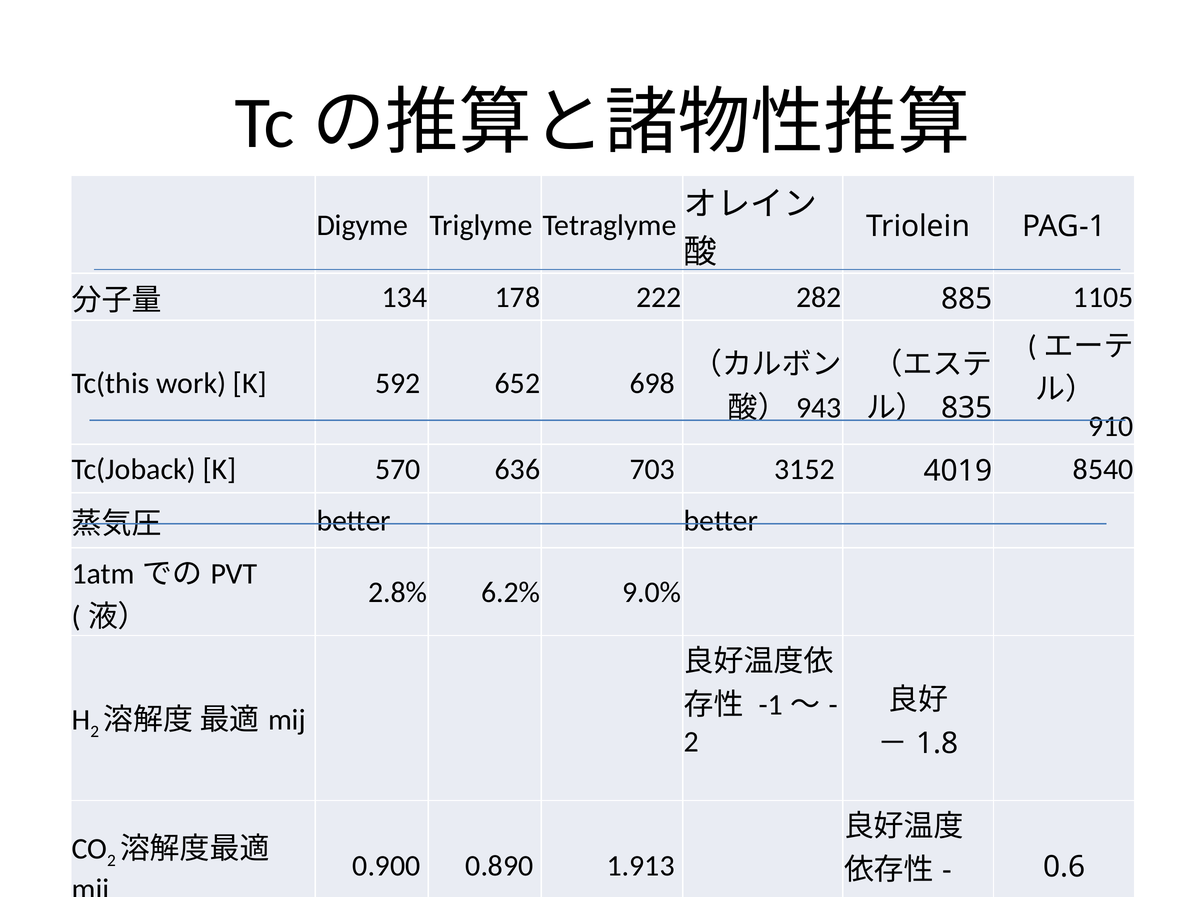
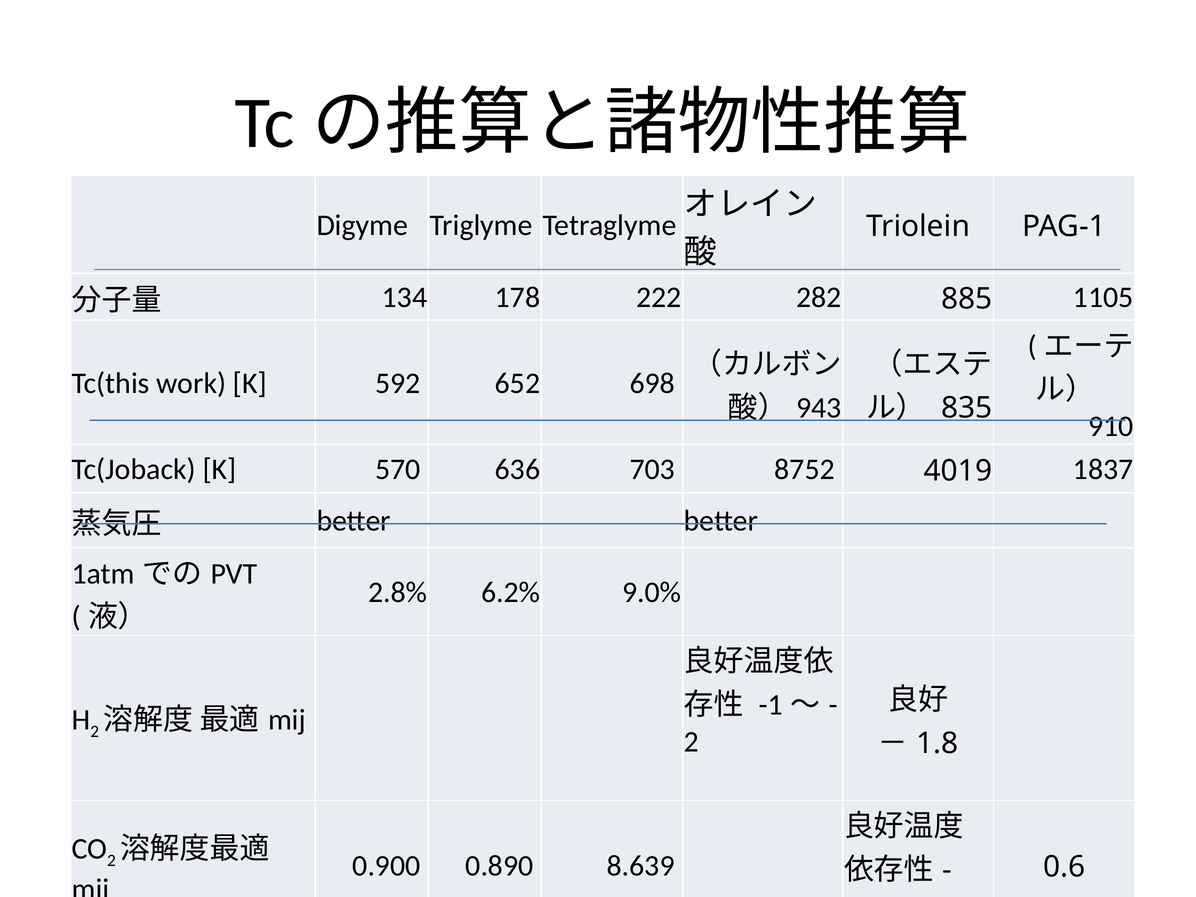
3152: 3152 -> 8752
8540: 8540 -> 1837
1.913: 1.913 -> 8.639
